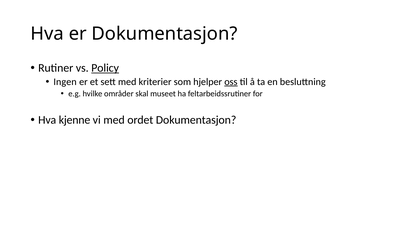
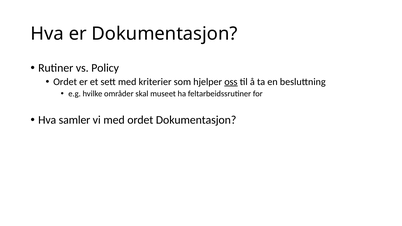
Policy underline: present -> none
Ingen at (65, 82): Ingen -> Ordet
kjenne: kjenne -> samler
